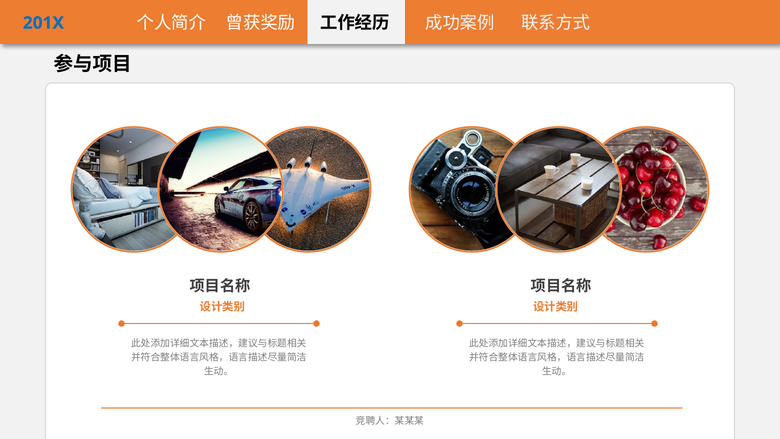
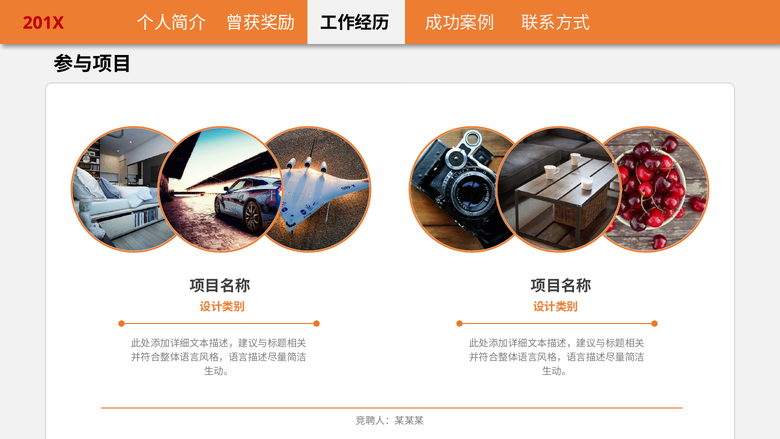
201X colour: blue -> red
